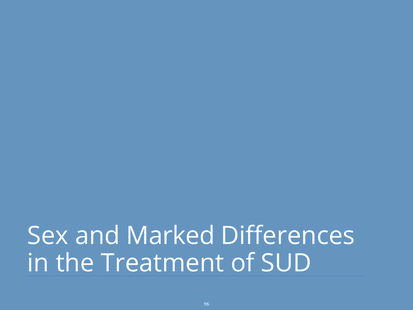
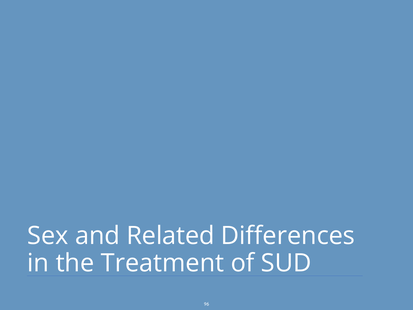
Marked: Marked -> Related
